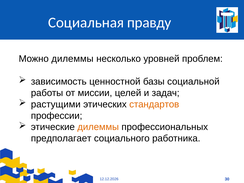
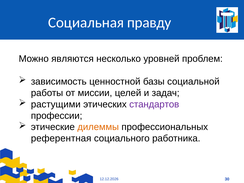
Можно дилеммы: дилеммы -> являются
стандартов colour: orange -> purple
предполагает: предполагает -> референтная
